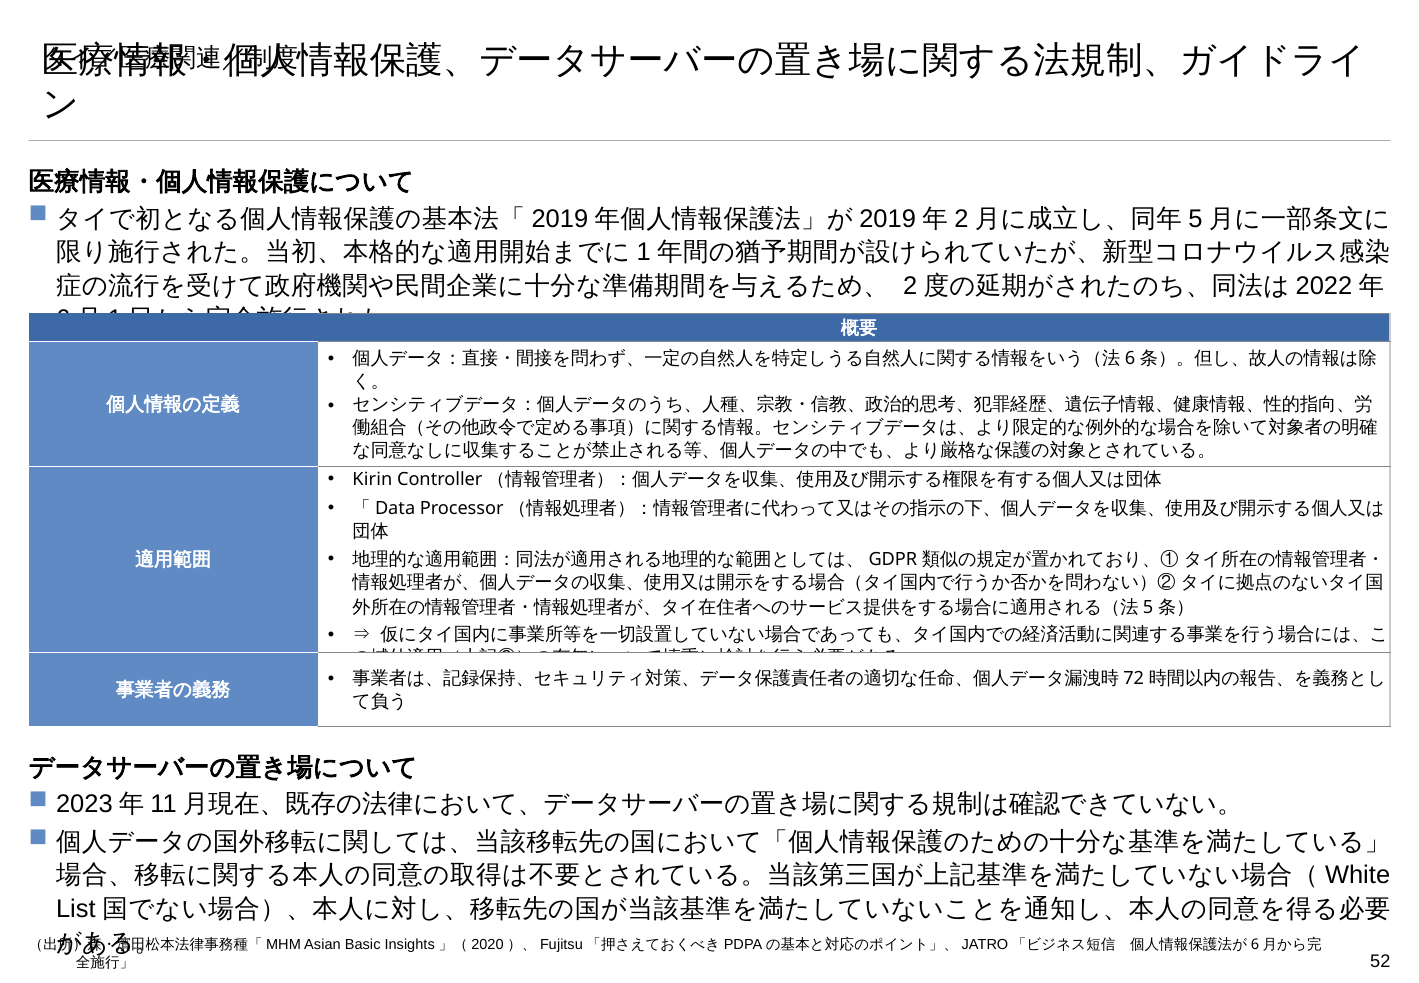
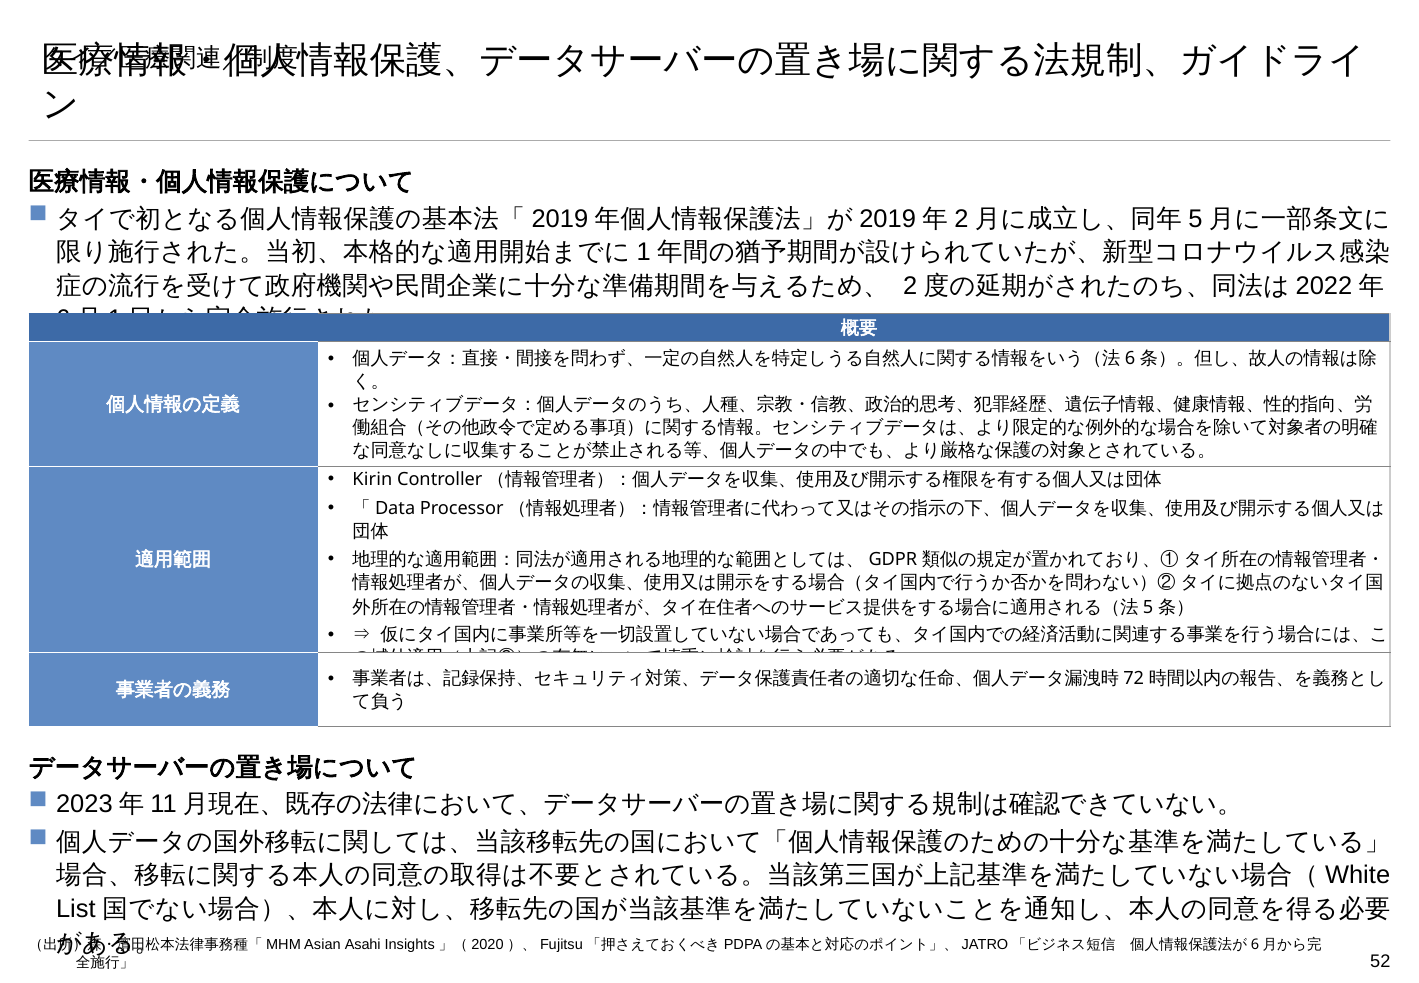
Basic: Basic -> Asahi
